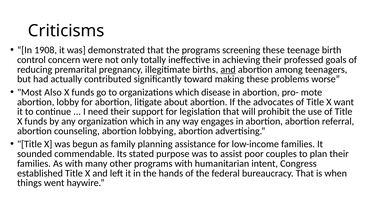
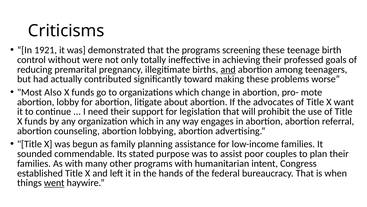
1908: 1908 -> 1921
concern: concern -> without
disease: disease -> change
went underline: none -> present
